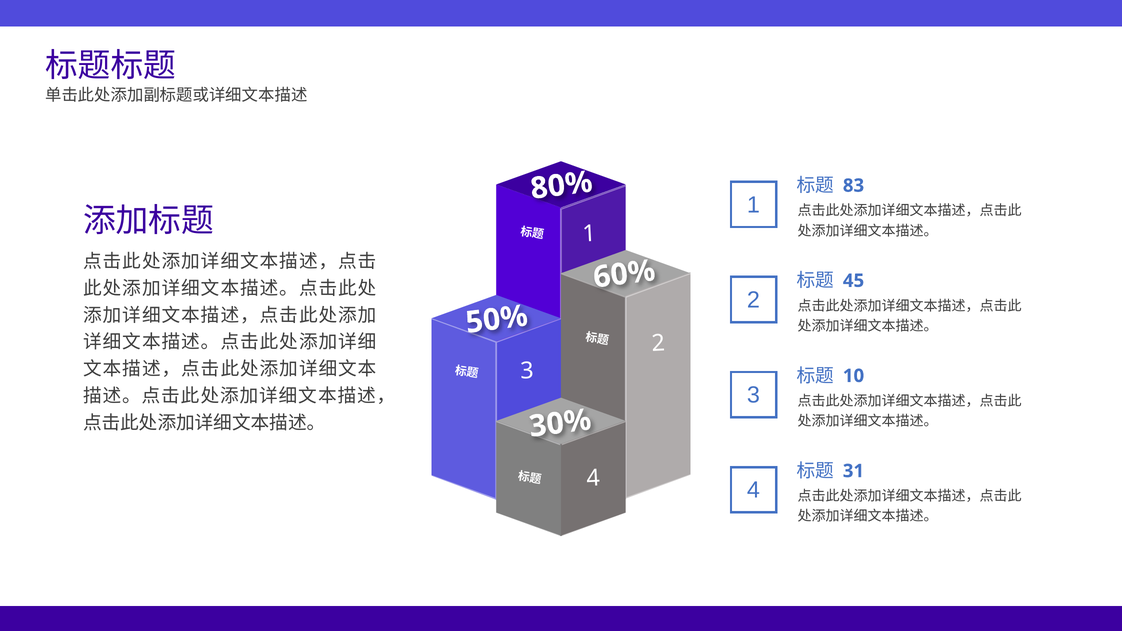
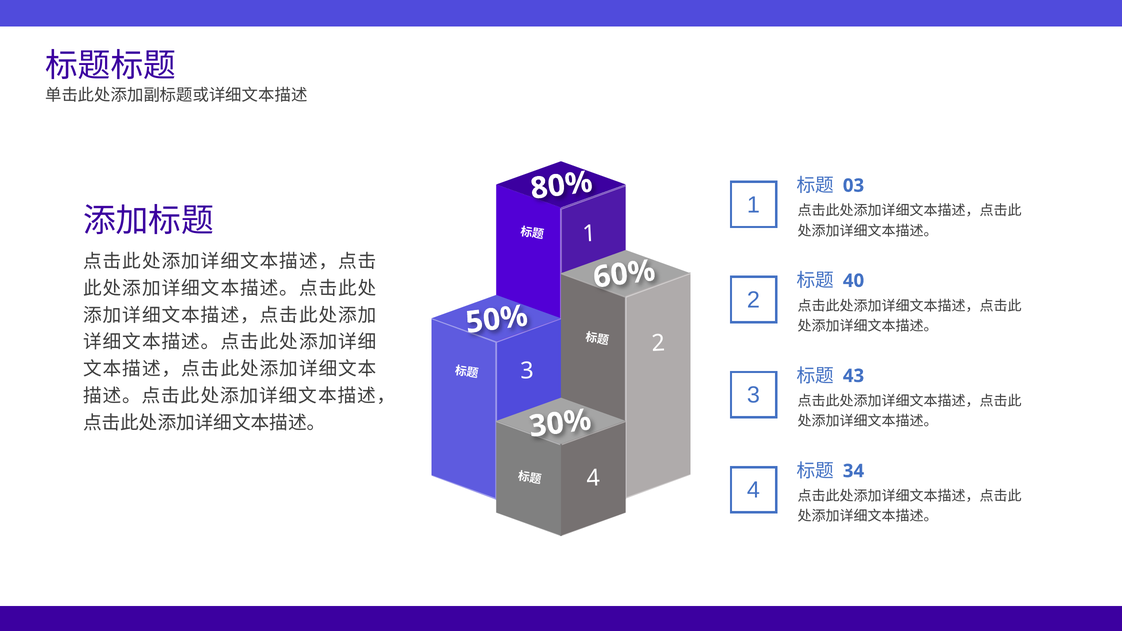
83: 83 -> 03
45: 45 -> 40
10: 10 -> 43
31: 31 -> 34
